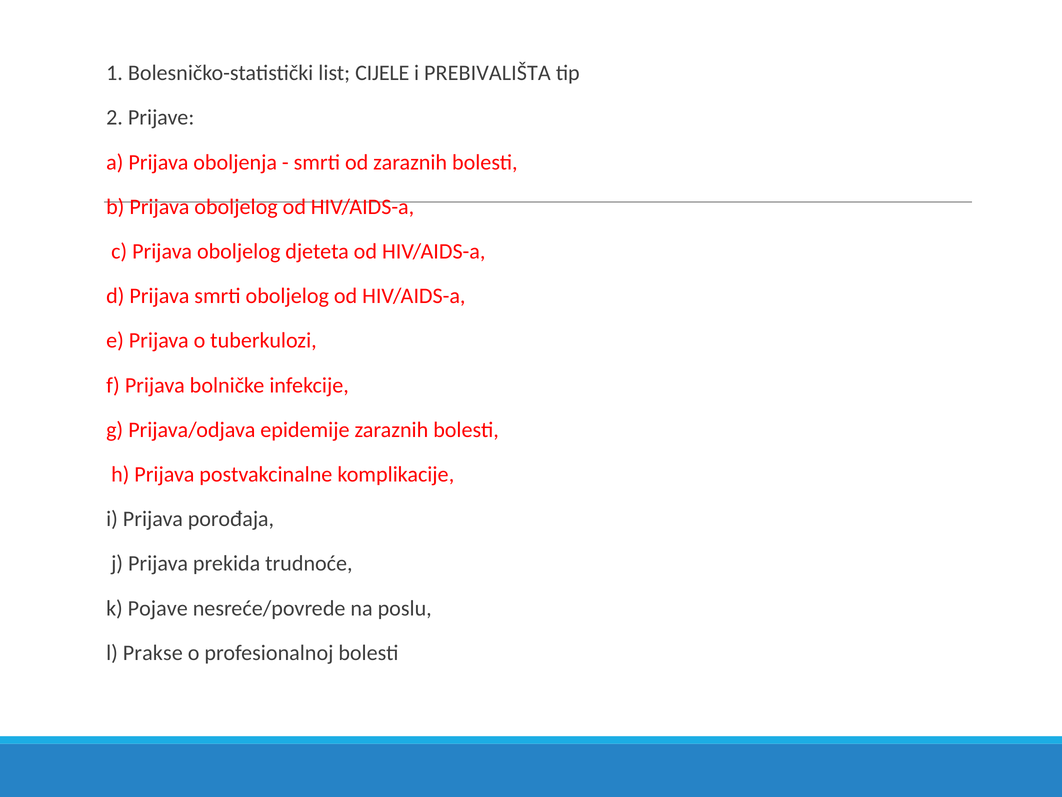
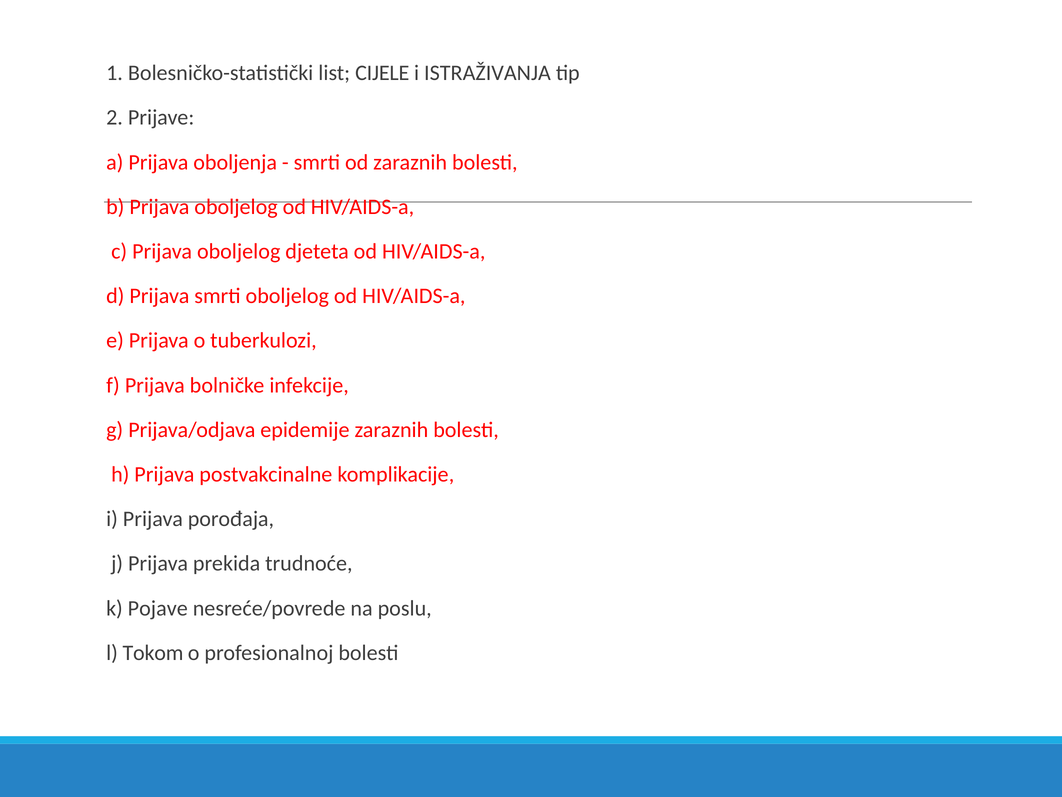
PREBIVALIŠTA: PREBIVALIŠTA -> ISTRAŽIVANJA
Prakse: Prakse -> Tokom
